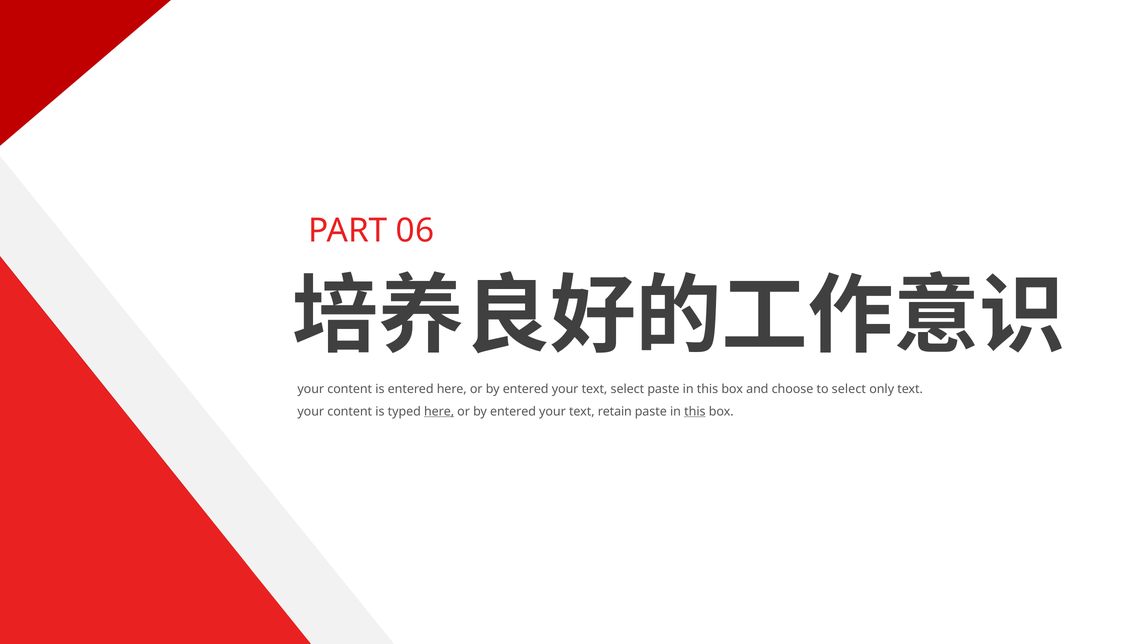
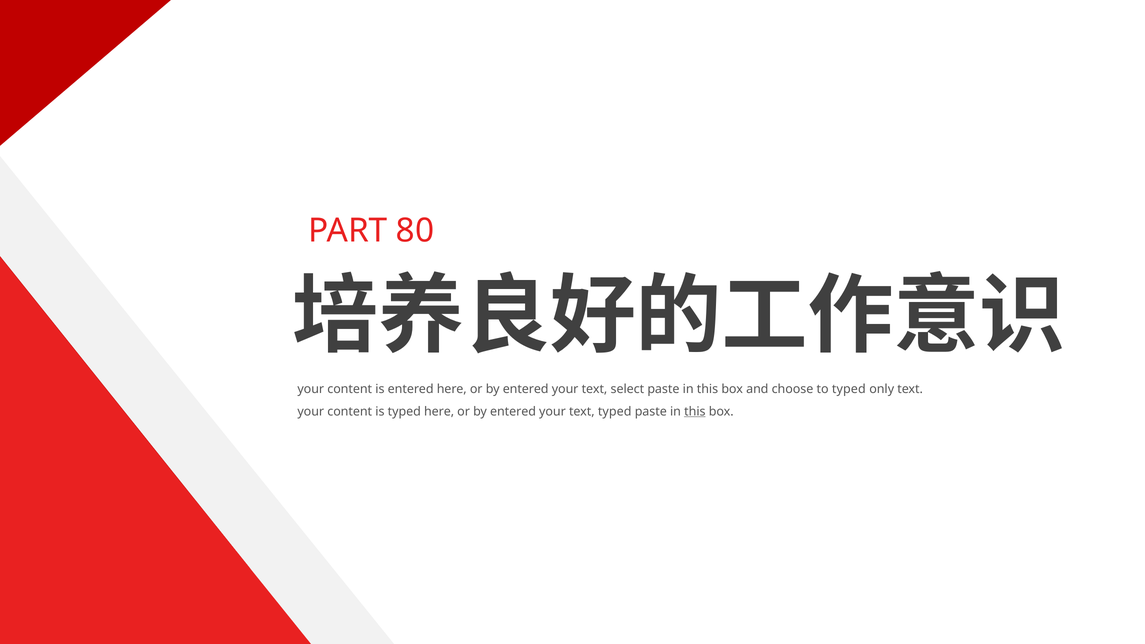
06: 06 -> 80
to select: select -> typed
here at (439, 412) underline: present -> none
text retain: retain -> typed
